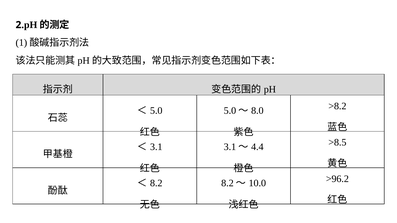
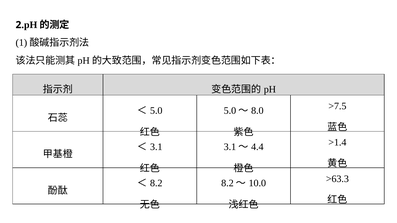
>8.2: >8.2 -> >7.5
>8.5: >8.5 -> >1.4
>96.2: >96.2 -> >63.3
